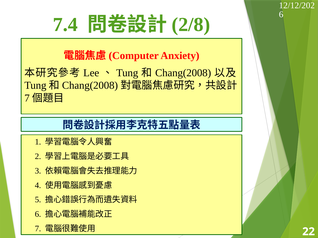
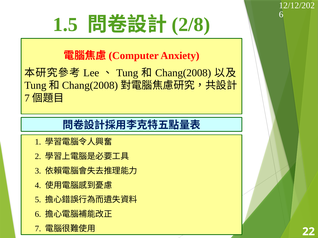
7.4: 7.4 -> 1.5
